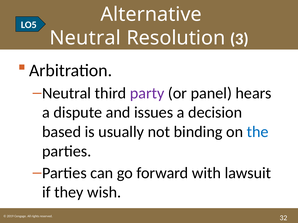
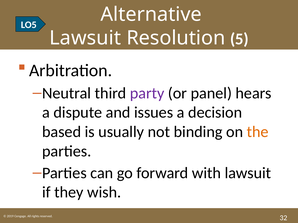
Neutral at (85, 38): Neutral -> Lawsuit
3: 3 -> 5
the colour: blue -> orange
